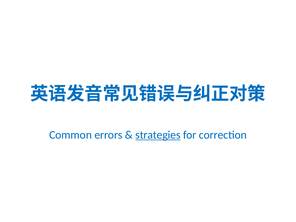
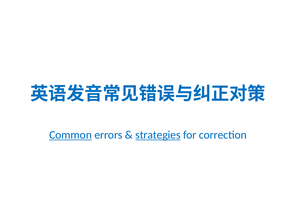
Common underline: none -> present
